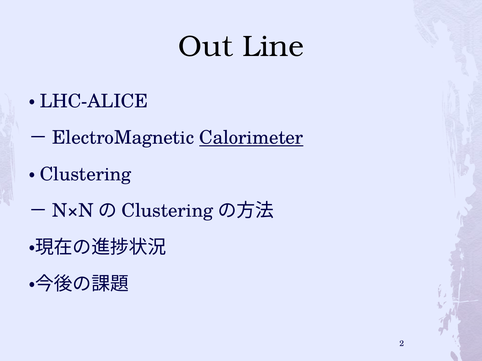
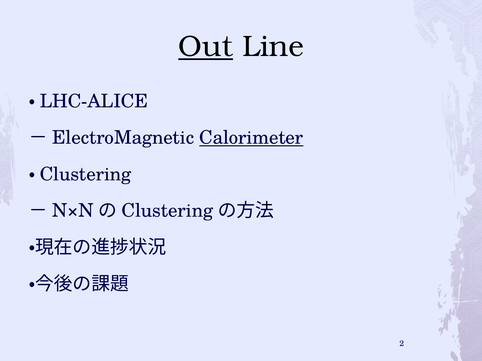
Out underline: none -> present
